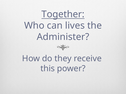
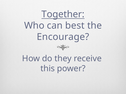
lives: lives -> best
Administer: Administer -> Encourage
